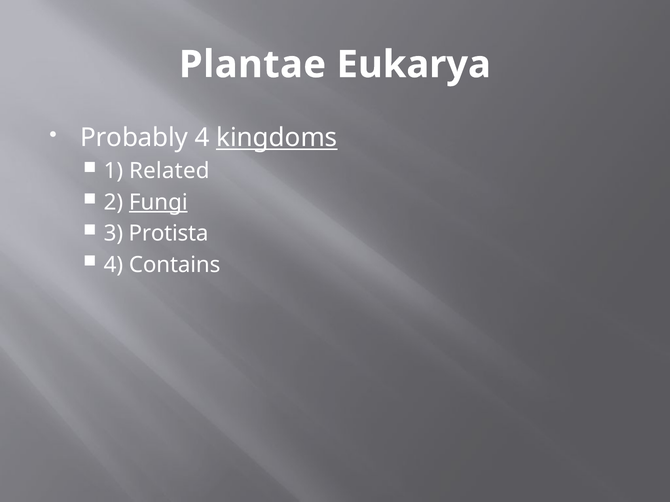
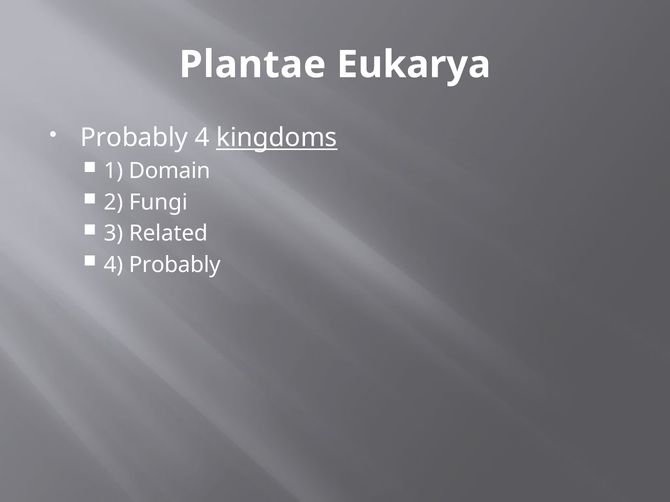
Related: Related -> Domain
Fungi underline: present -> none
Protista: Protista -> Related
4 Contains: Contains -> Probably
